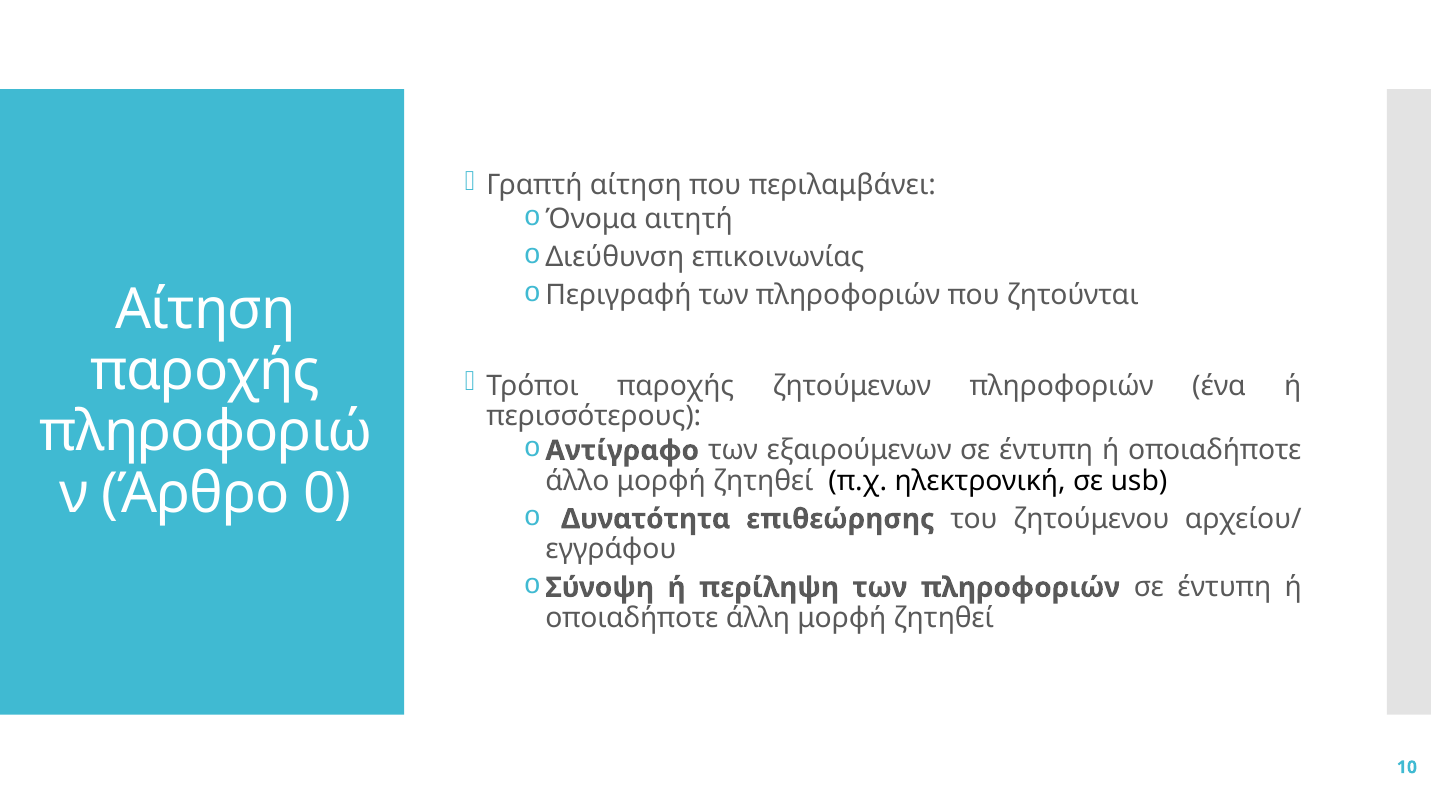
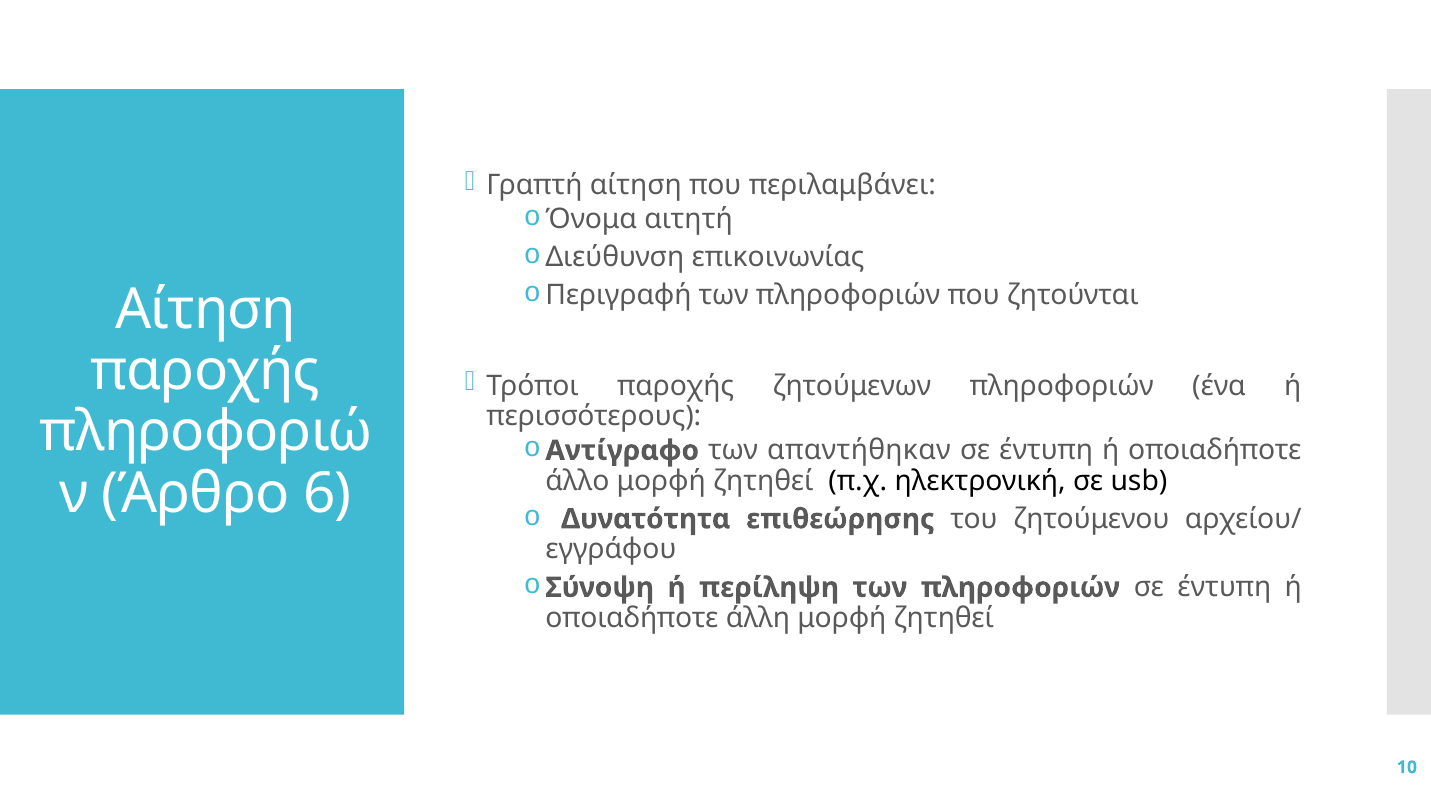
εξαιρούμενων: εξαιρούμενων -> απαντήθηκαν
0: 0 -> 6
